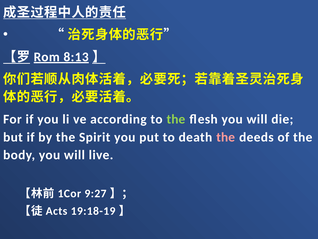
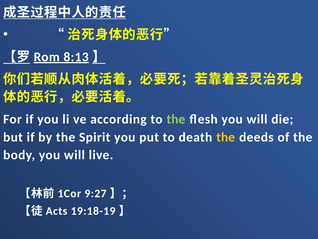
the at (226, 137) colour: pink -> yellow
